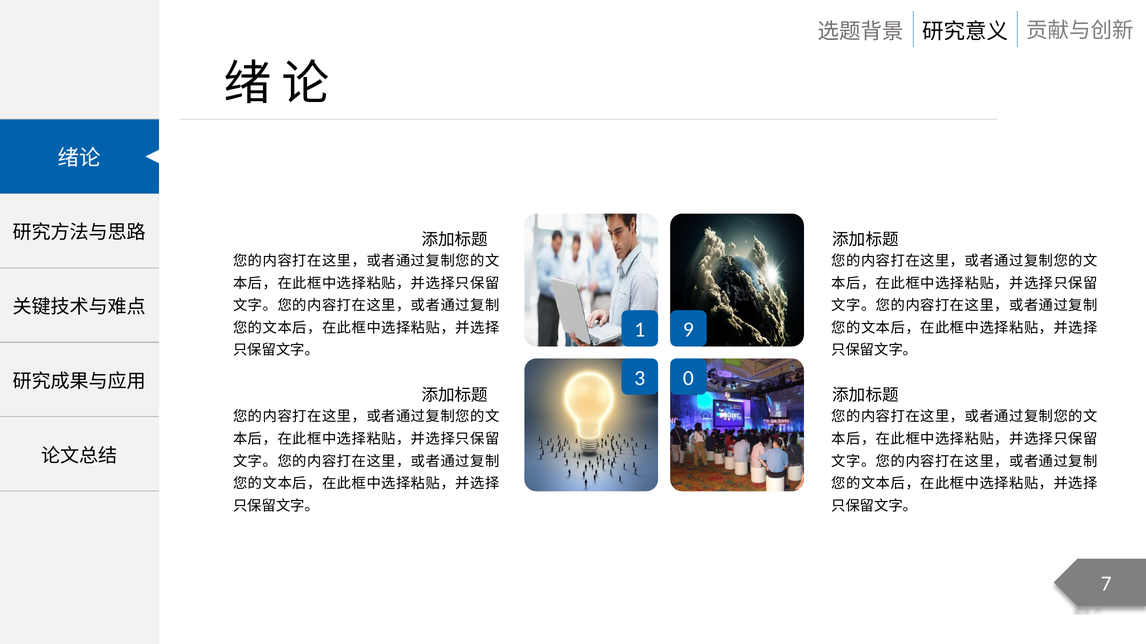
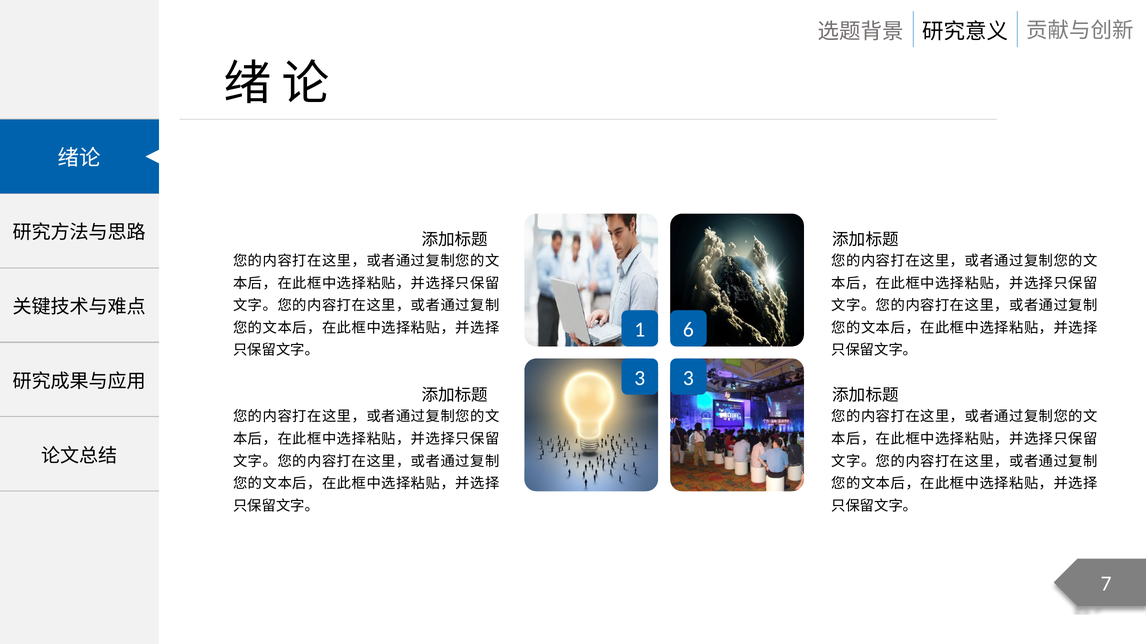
9: 9 -> 6
3 0: 0 -> 3
